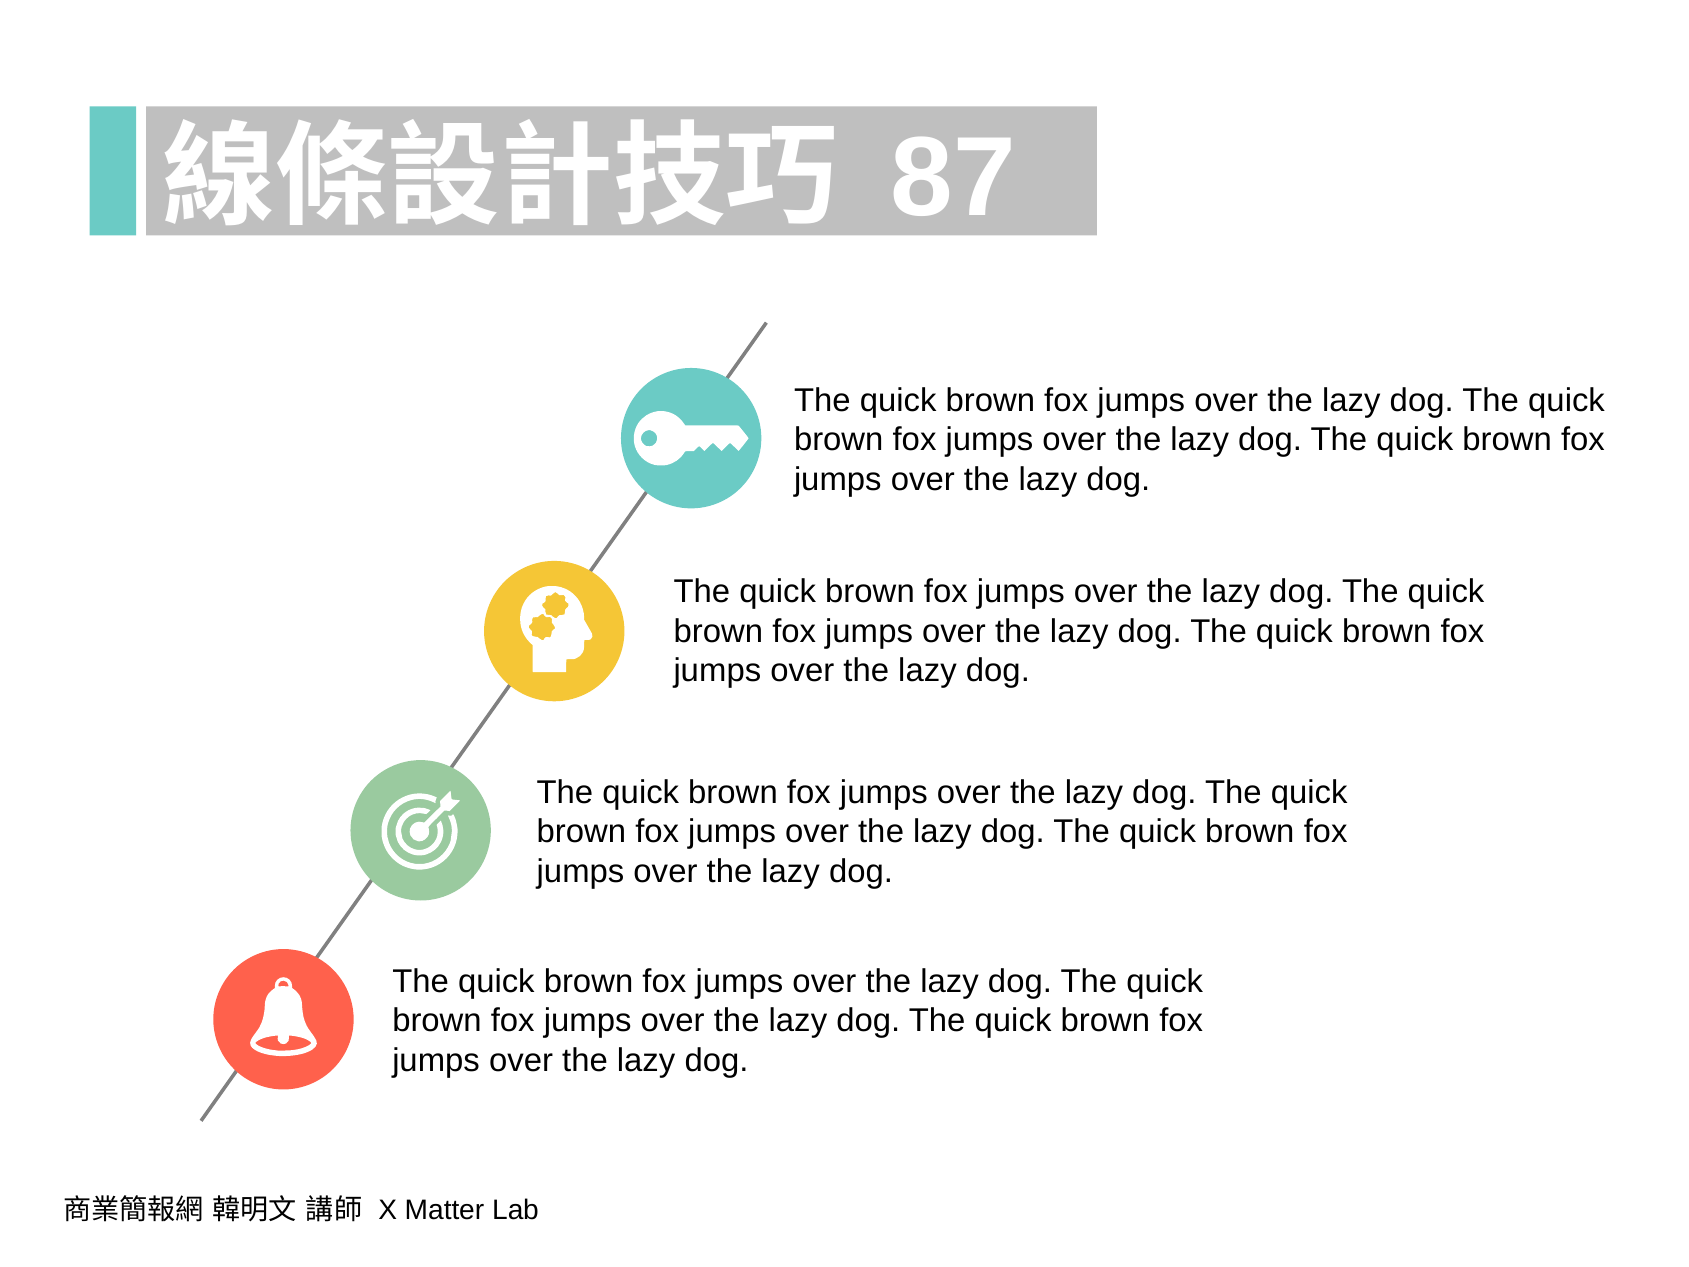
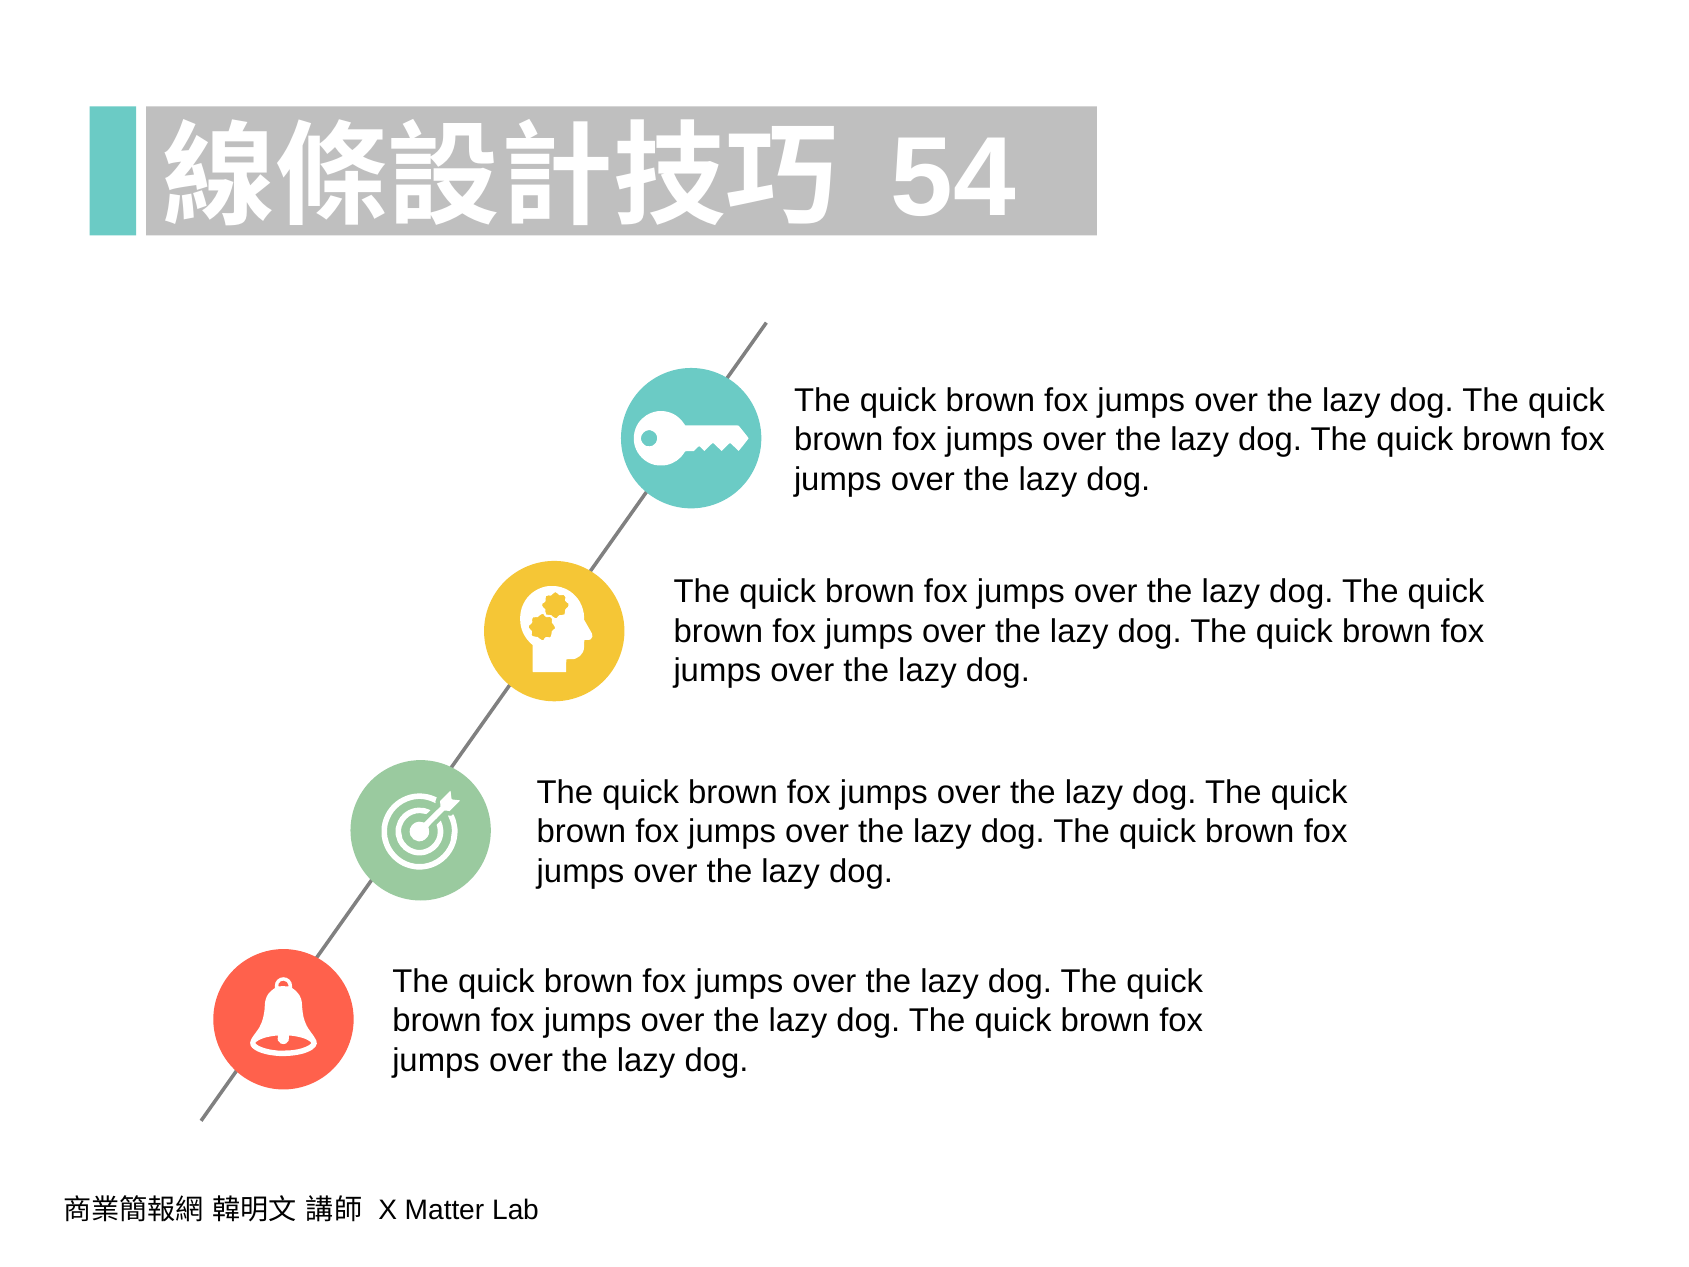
87: 87 -> 54
